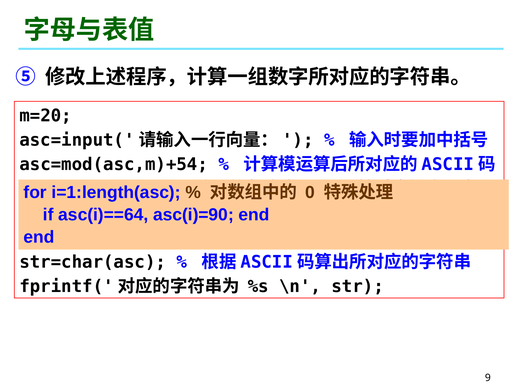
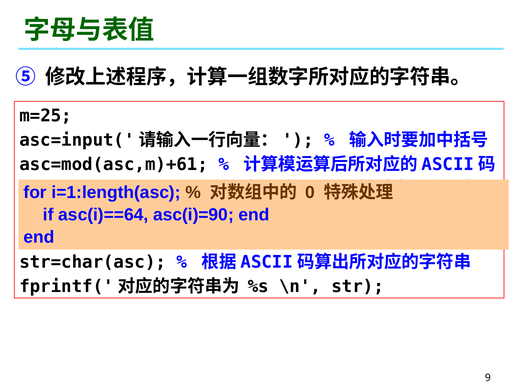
m=20: m=20 -> m=25
asc=mod(asc,m)+54: asc=mod(asc,m)+54 -> asc=mod(asc,m)+61
